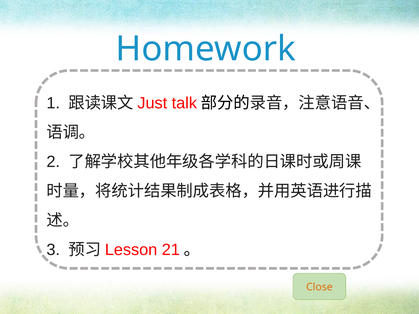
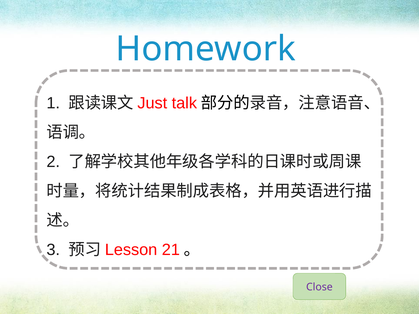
Close colour: orange -> purple
